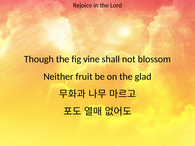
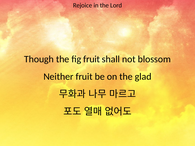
fig vine: vine -> fruit
